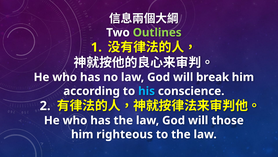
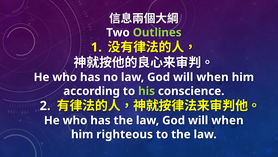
break at (213, 77): break -> when
his colour: light blue -> light green
those at (228, 120): those -> when
